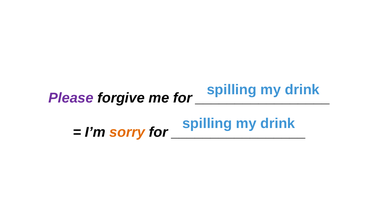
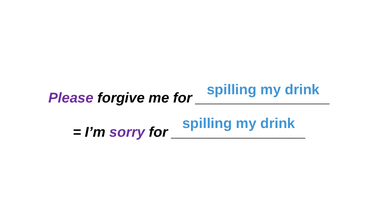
sorry colour: orange -> purple
